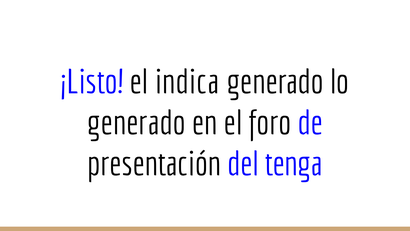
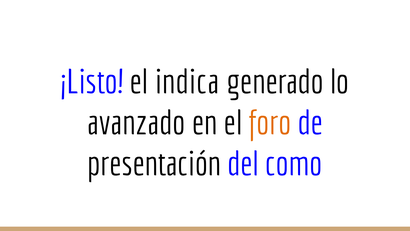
generado at (136, 123): generado -> avanzado
foro colour: black -> orange
tenga: tenga -> como
